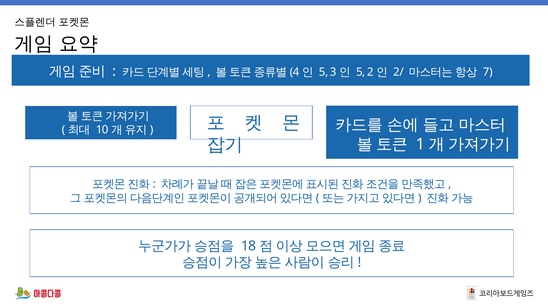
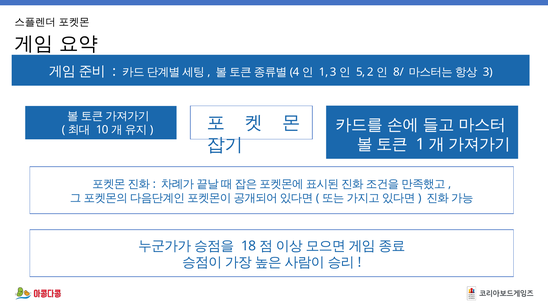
5 at (324, 72): 5 -> 1
2/: 2/ -> 8/
7: 7 -> 3
